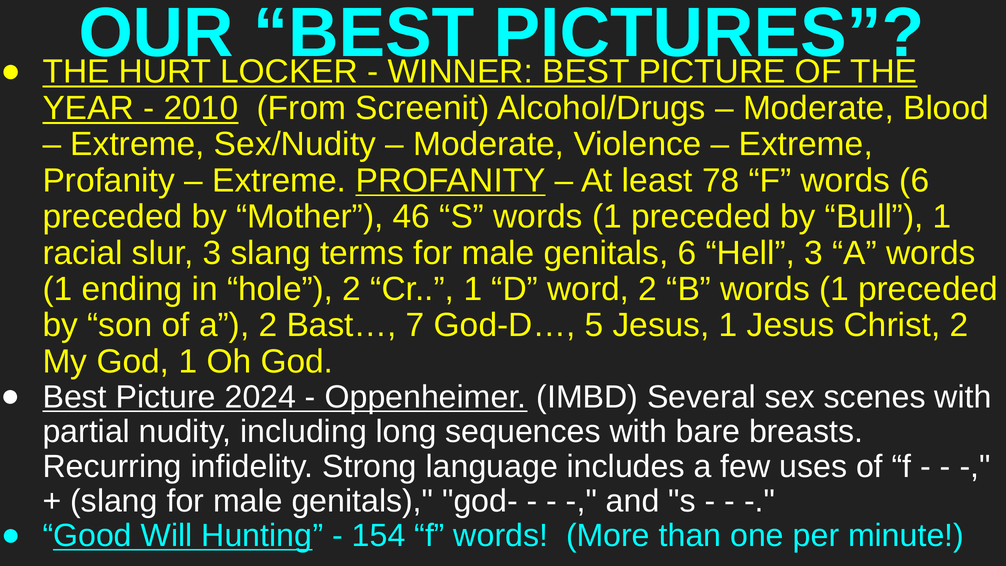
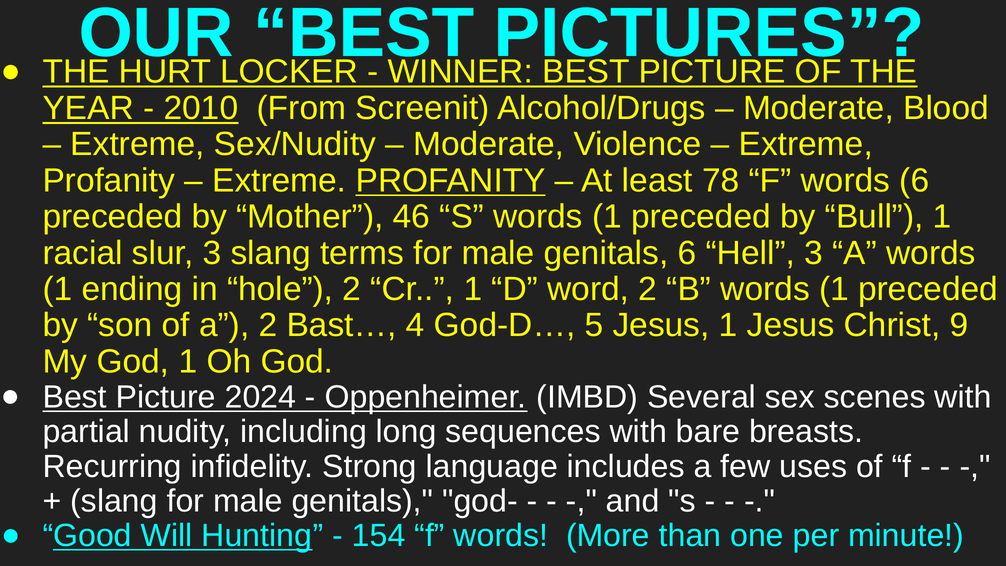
7: 7 -> 4
Christ 2: 2 -> 9
